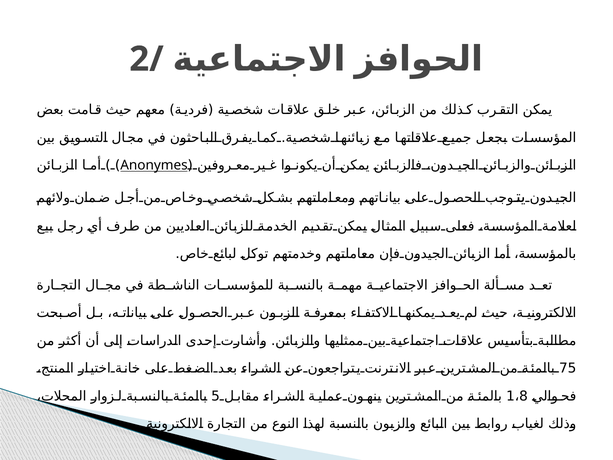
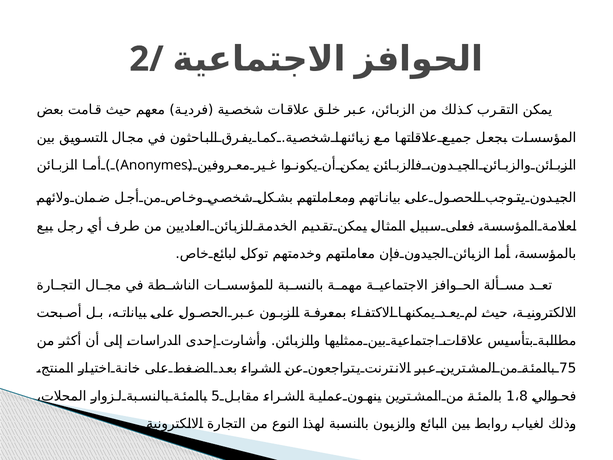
Anonymes underline: present -> none
